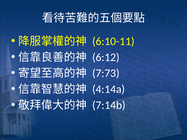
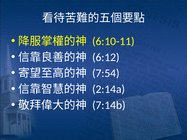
7:73: 7:73 -> 7:54
4:14a: 4:14a -> 2:14a
